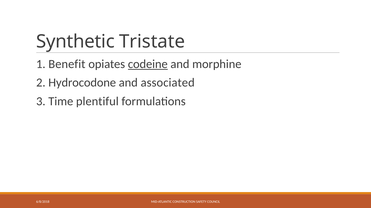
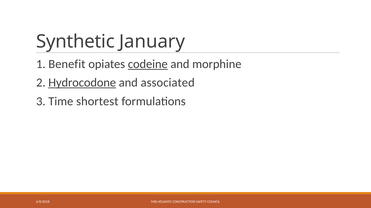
Tristate: Tristate -> January
Hydrocodone underline: none -> present
plentiful: plentiful -> shortest
